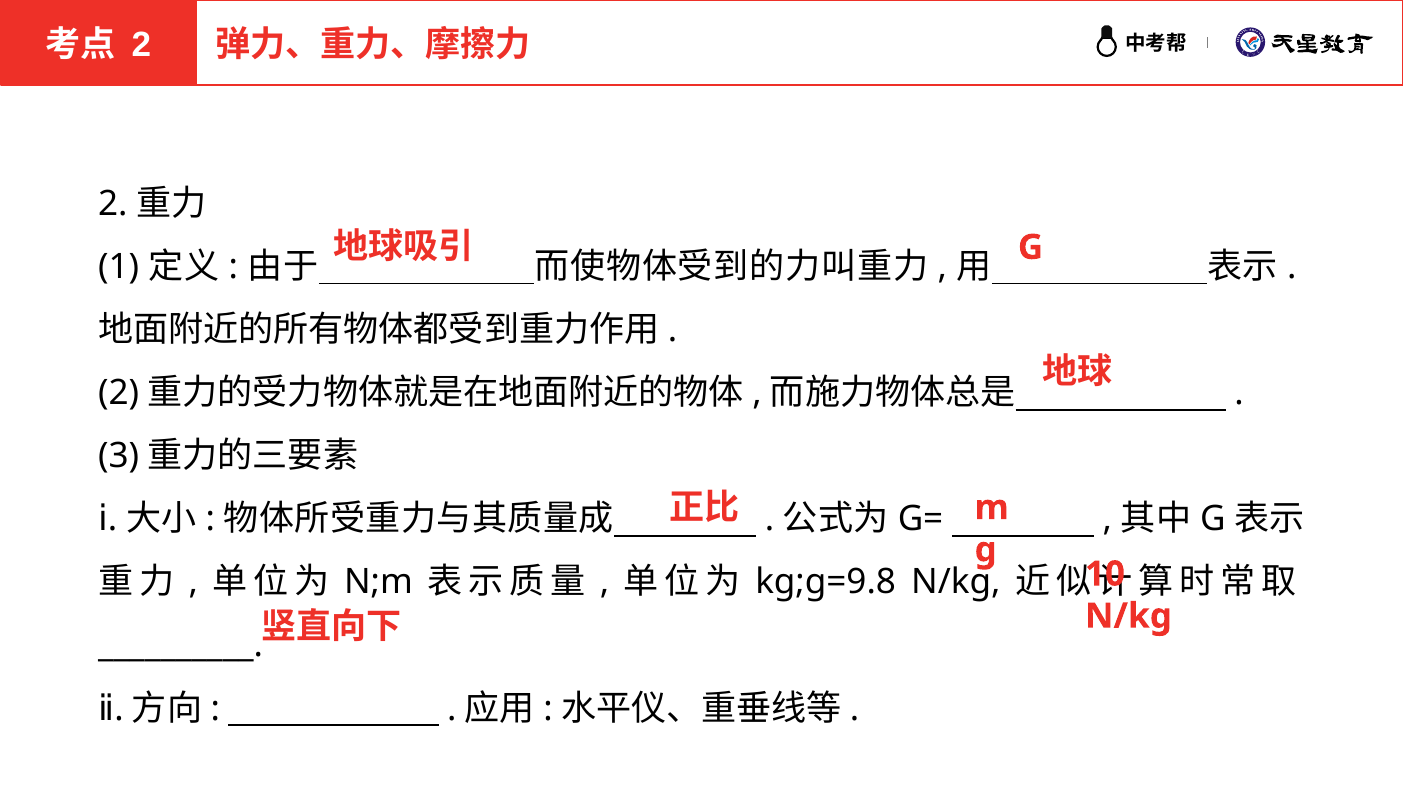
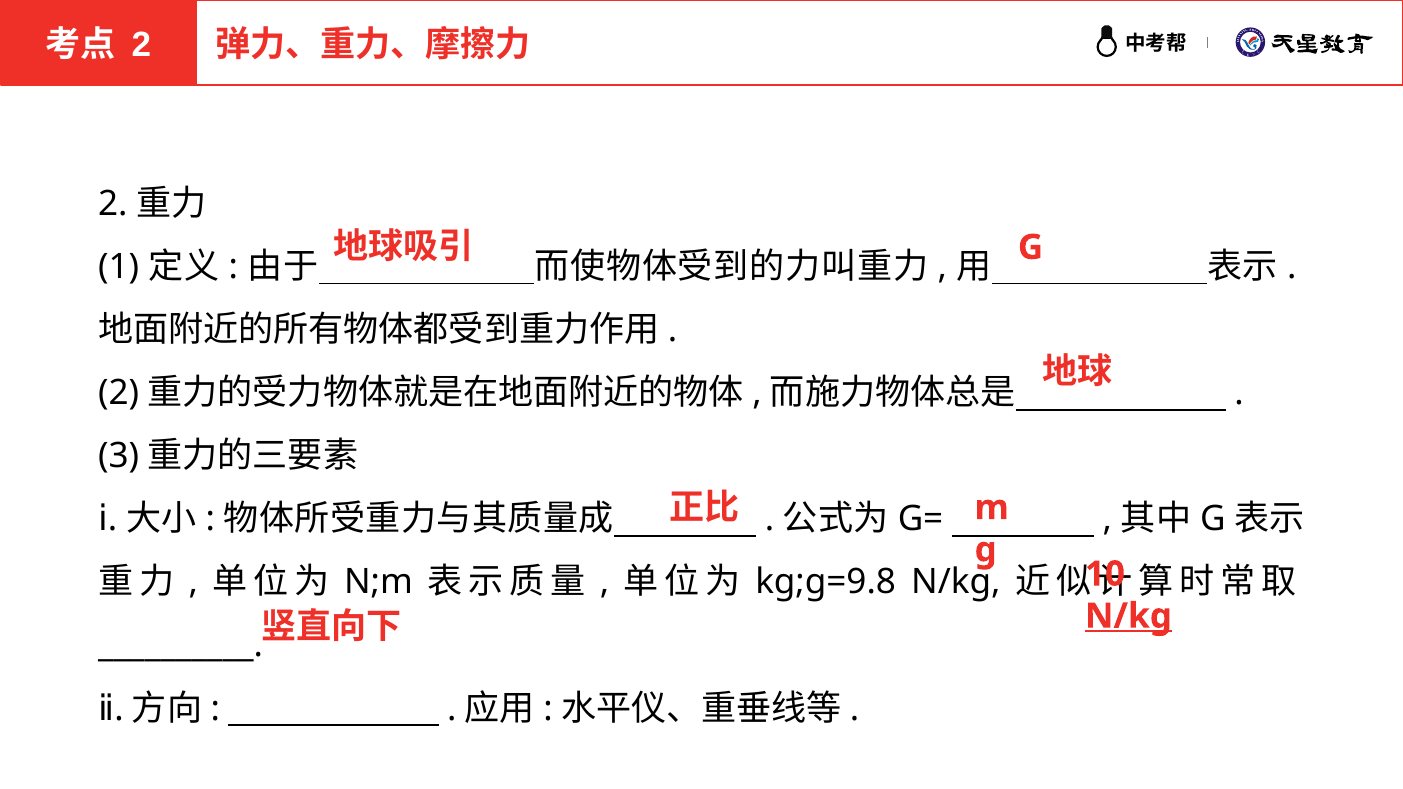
N/kg at (1128, 616) underline: none -> present
